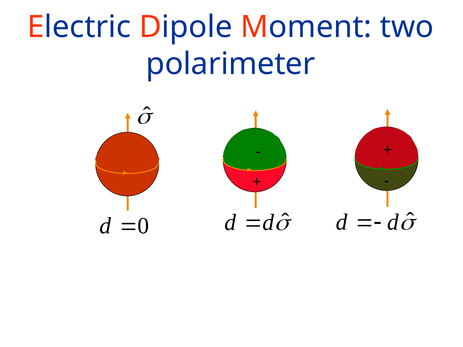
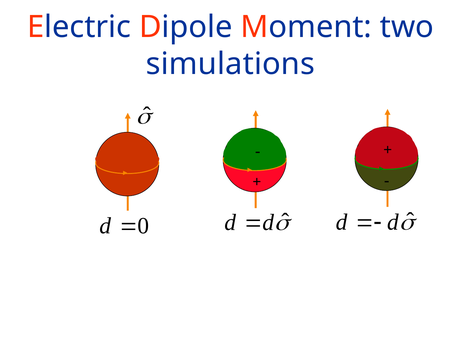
polarimeter: polarimeter -> simulations
